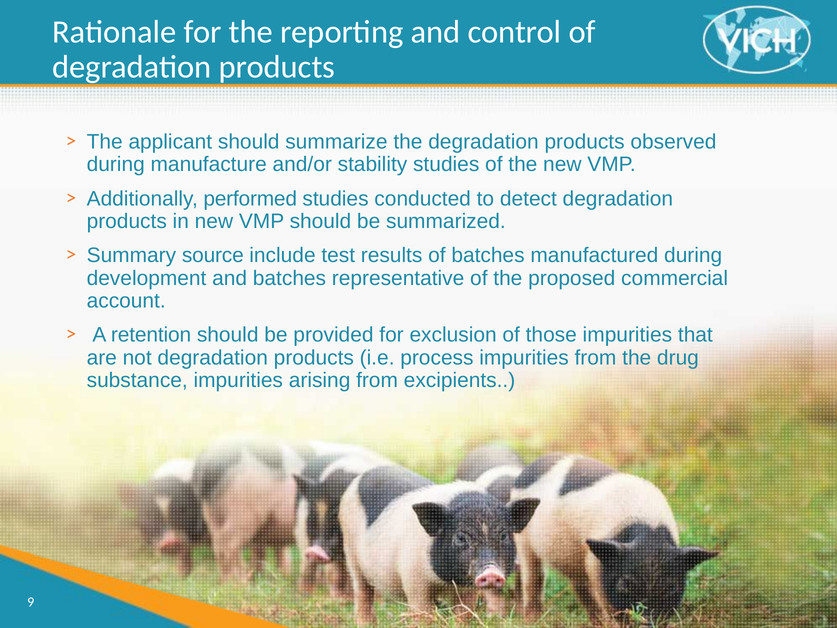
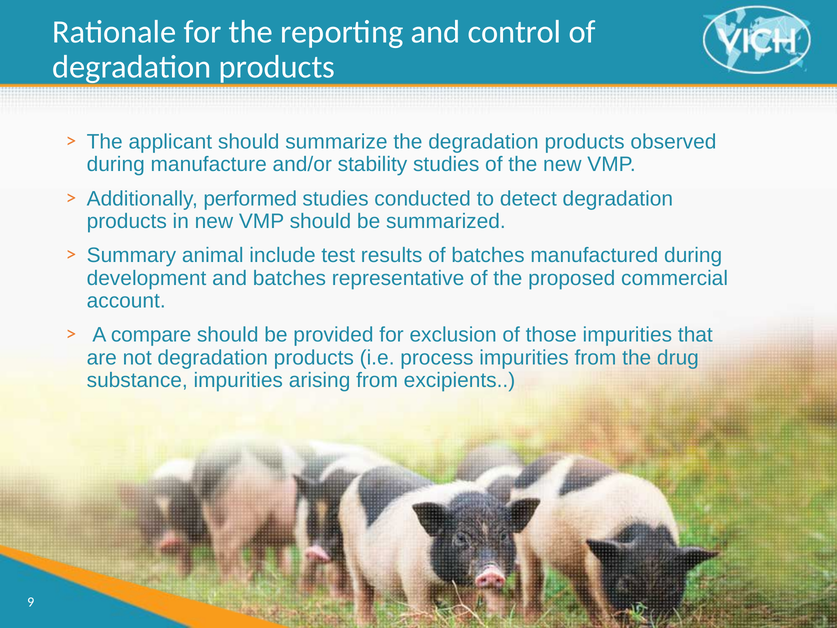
source: source -> animal
retention: retention -> compare
